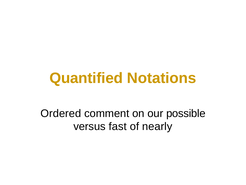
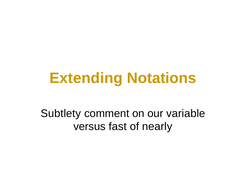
Quantified: Quantified -> Extending
Ordered: Ordered -> Subtlety
possible: possible -> variable
